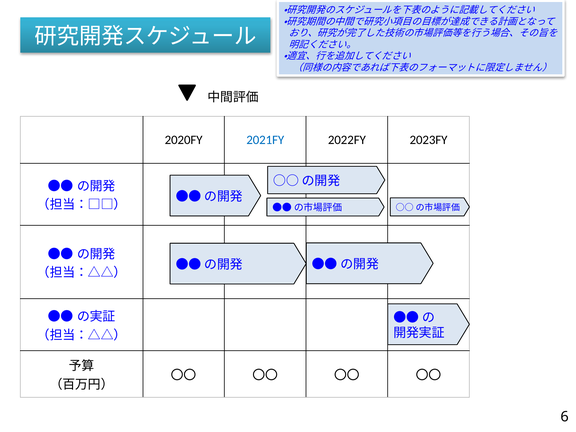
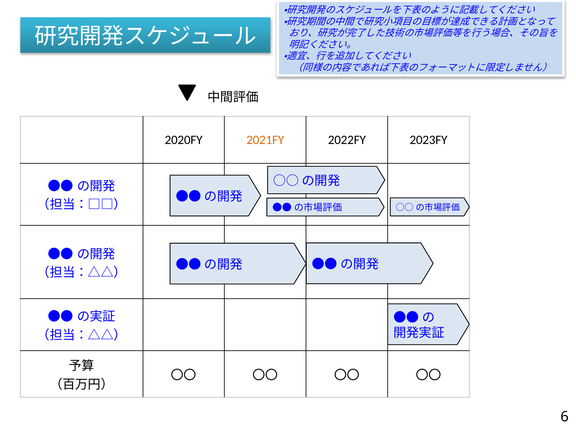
2021FY colour: blue -> orange
